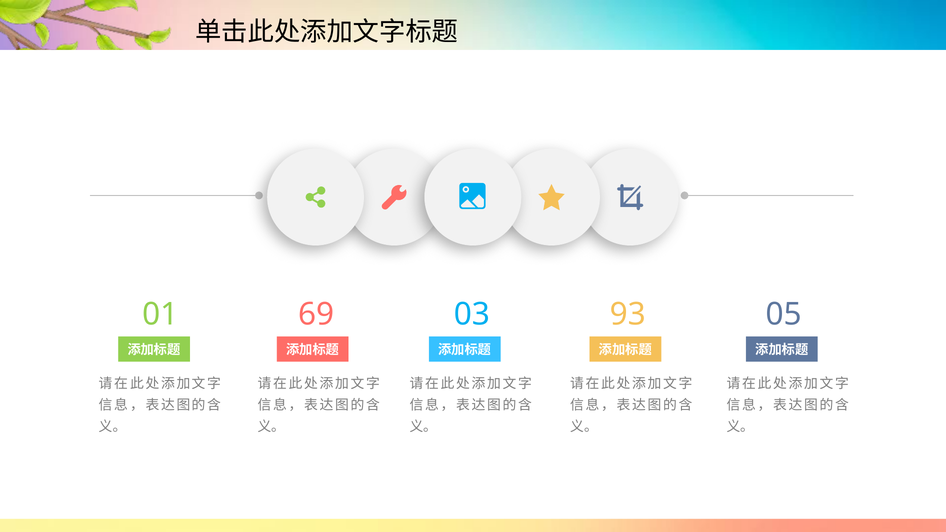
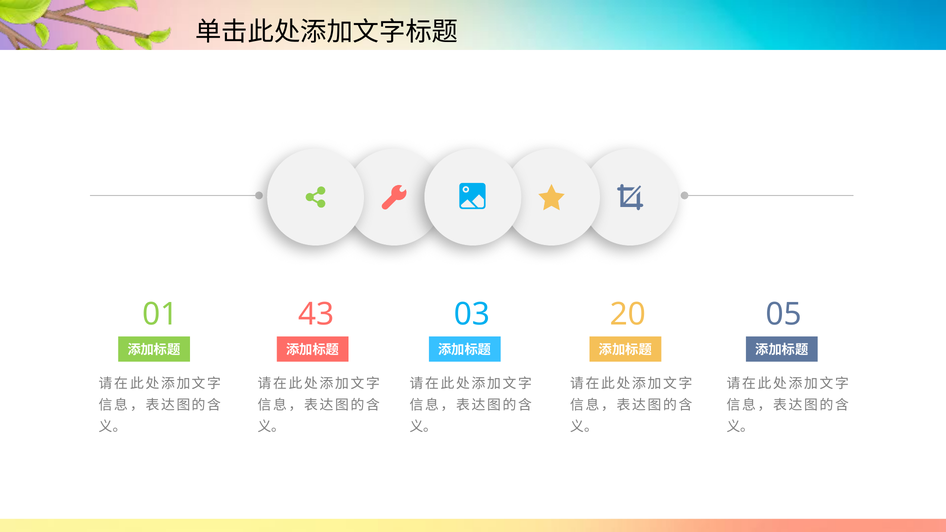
69: 69 -> 43
93: 93 -> 20
